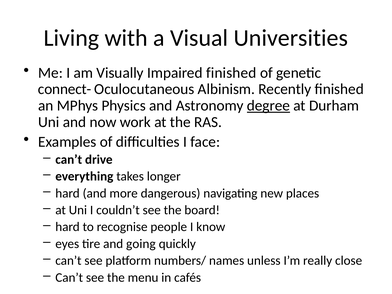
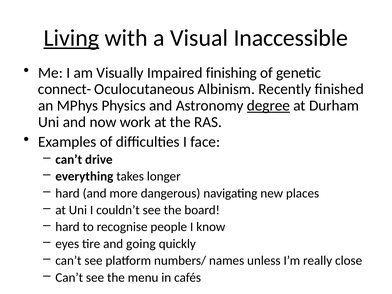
Living underline: none -> present
Universities: Universities -> Inaccessible
Impaired finished: finished -> finishing
